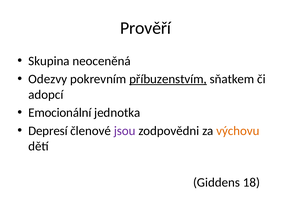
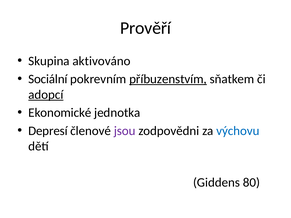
neoceněná: neoceněná -> aktivováno
Odezvy: Odezvy -> Sociální
adopcí underline: none -> present
Emocionální: Emocionální -> Ekonomické
výchovu colour: orange -> blue
18: 18 -> 80
